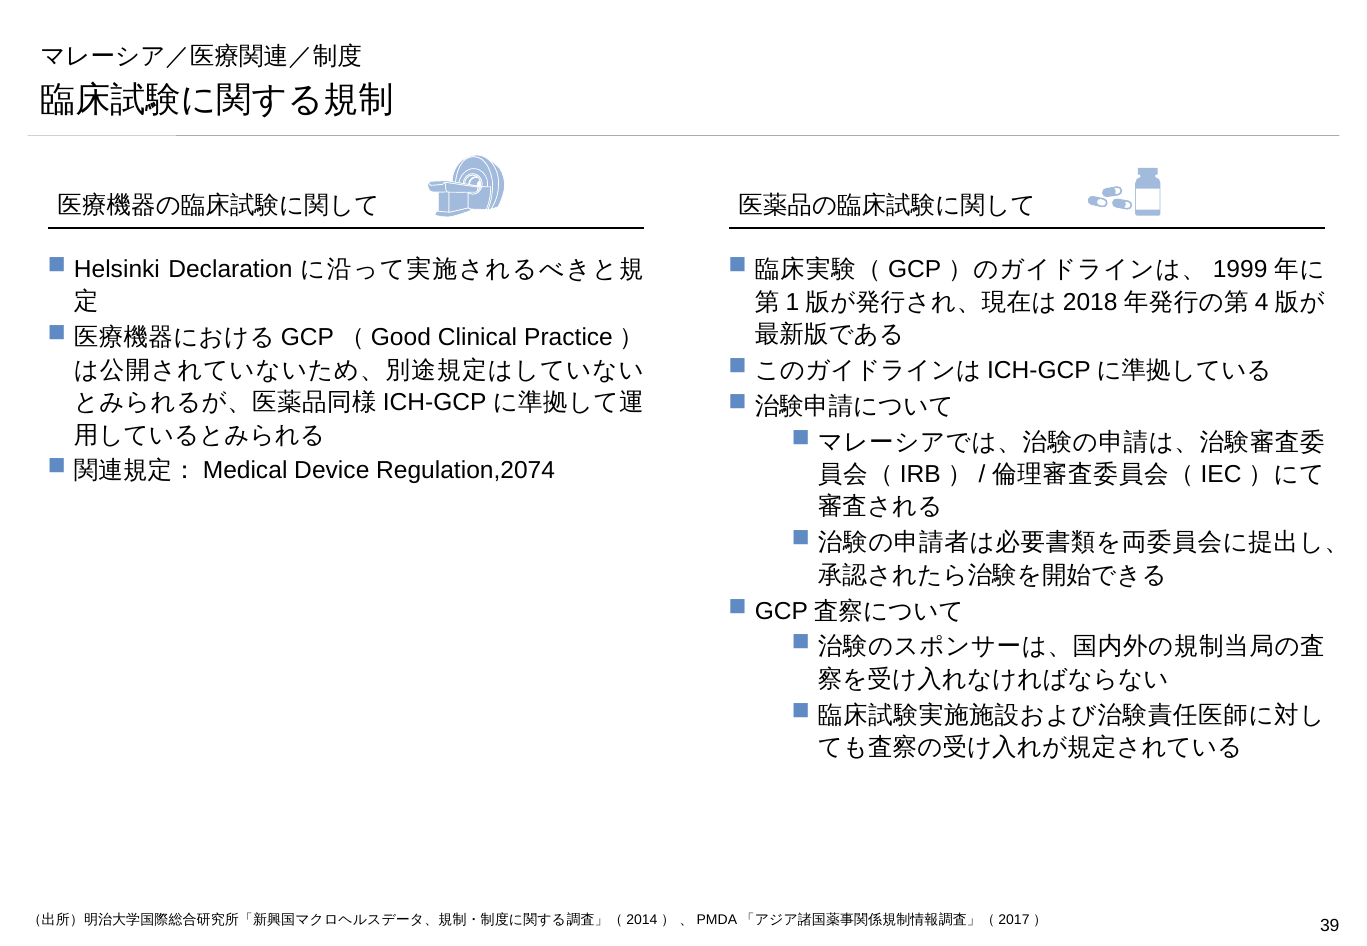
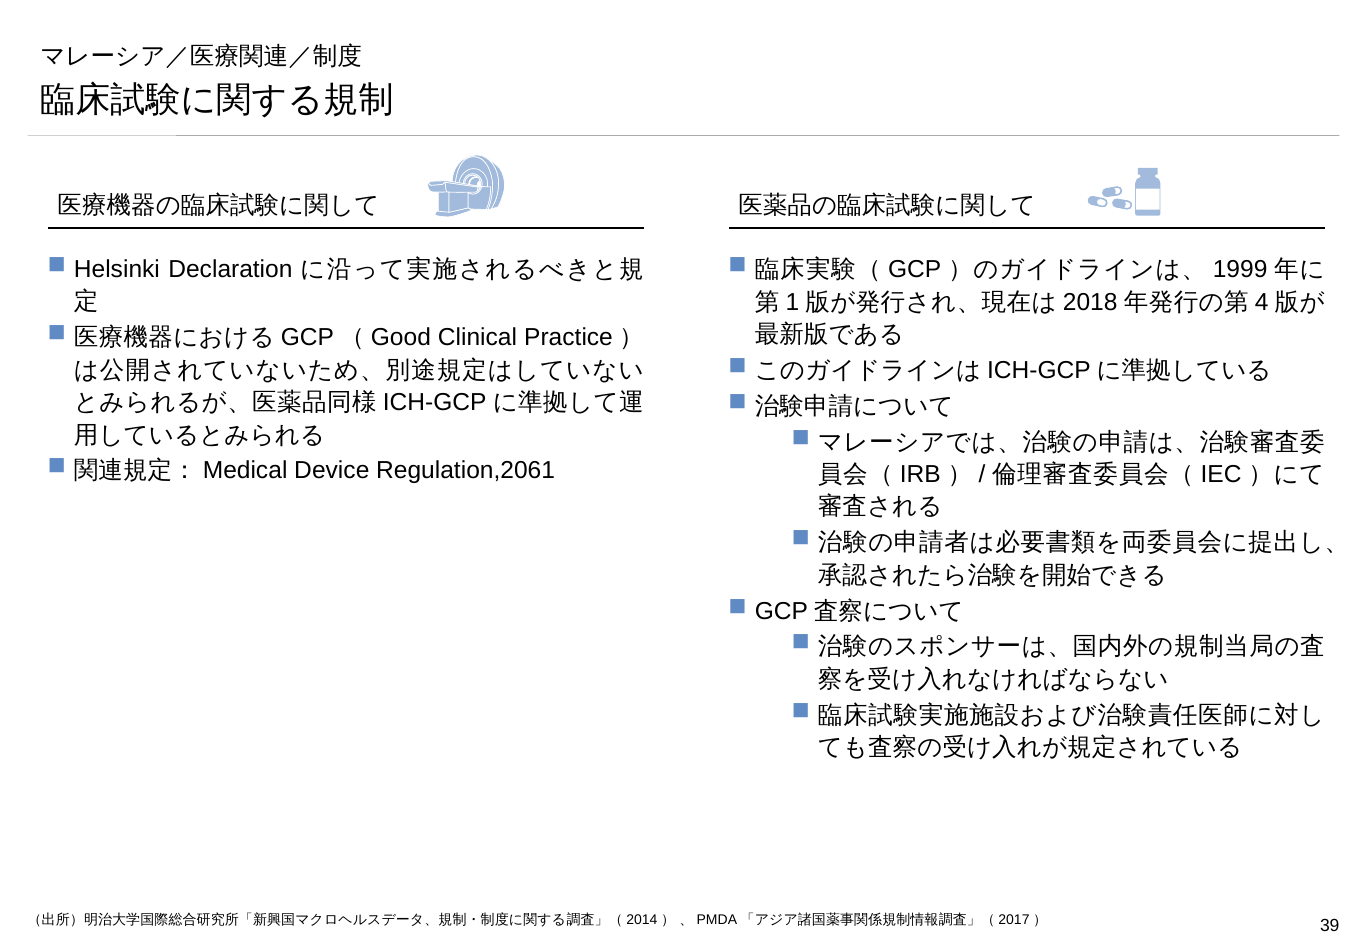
Regulation,2074: Regulation,2074 -> Regulation,2061
